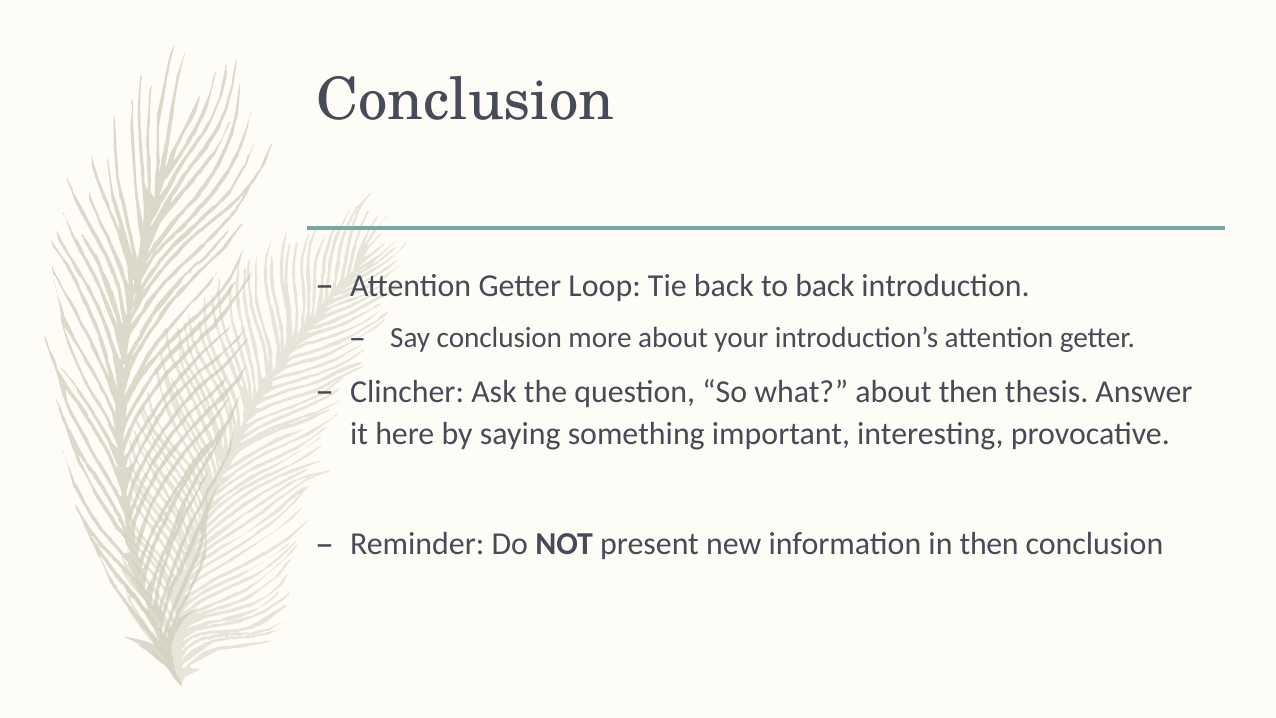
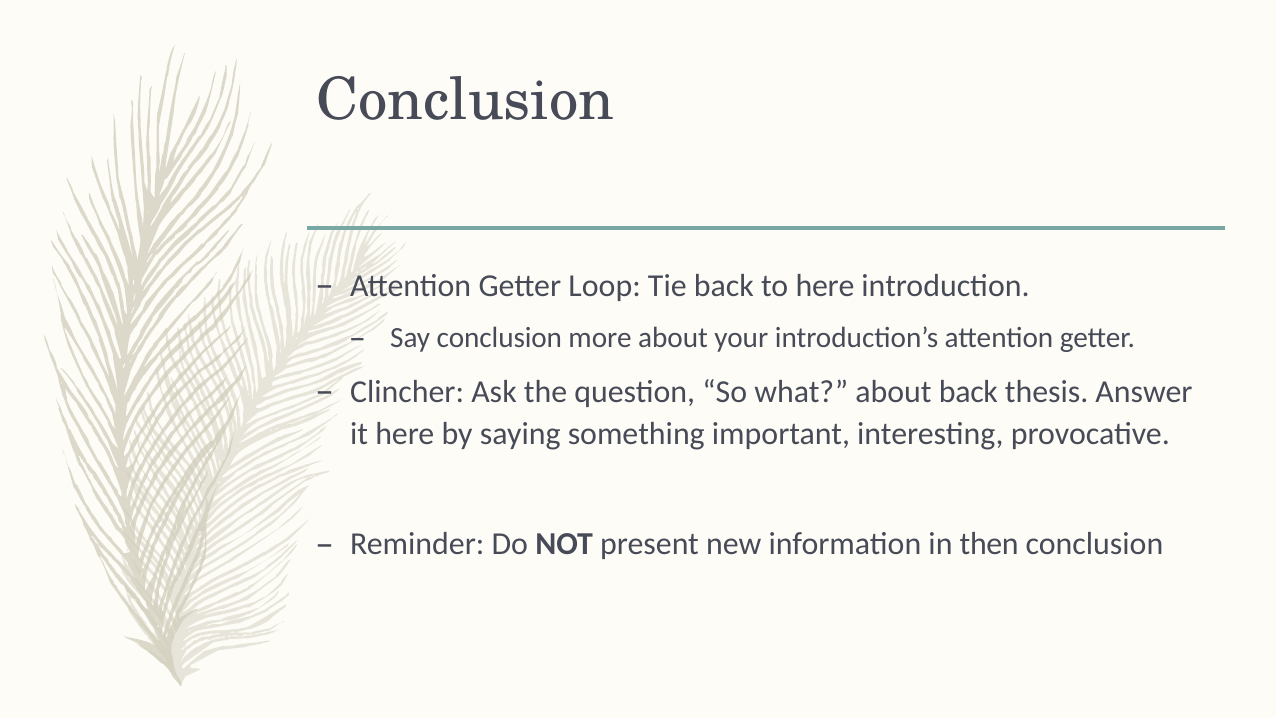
to back: back -> here
about then: then -> back
